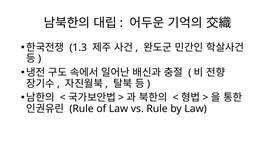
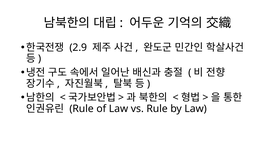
1.3: 1.3 -> 2.9
